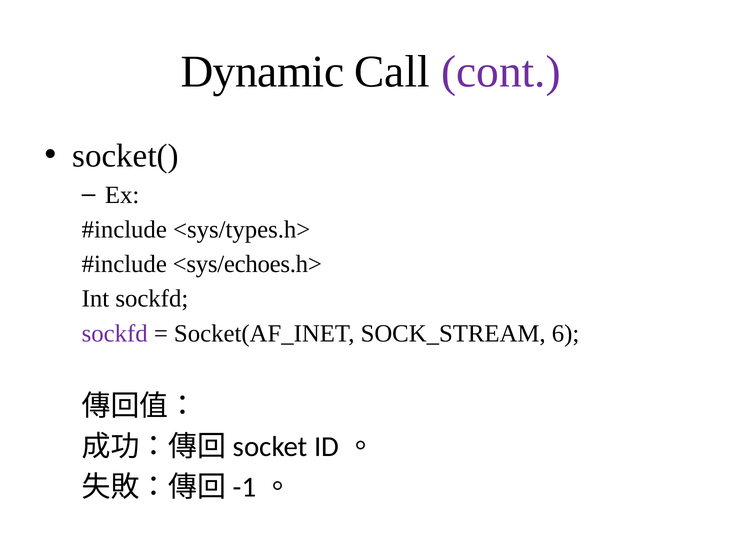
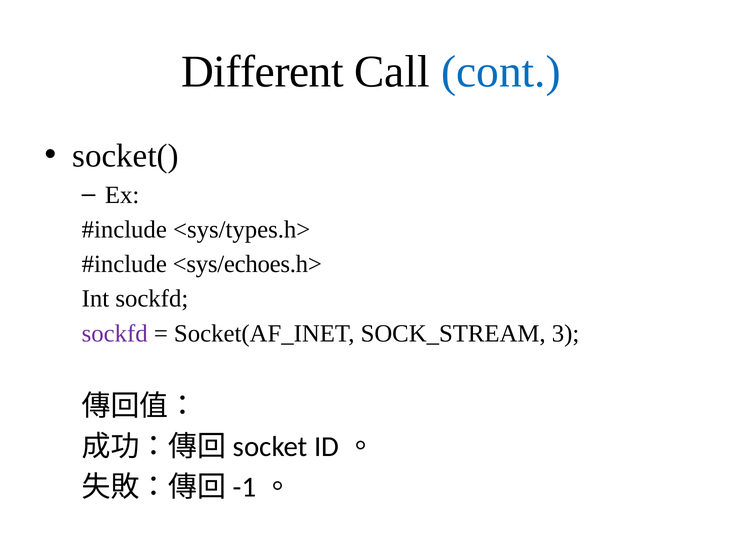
Dynamic: Dynamic -> Different
cont colour: purple -> blue
6: 6 -> 3
